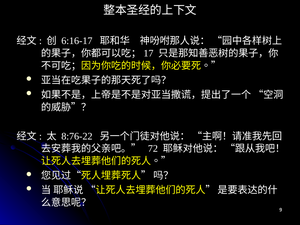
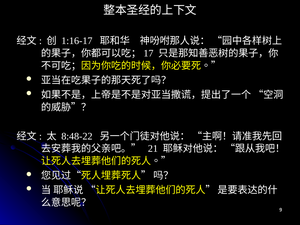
6:16-17: 6:16-17 -> 1:16-17
8:76-22: 8:76-22 -> 8:48-22
72: 72 -> 21
